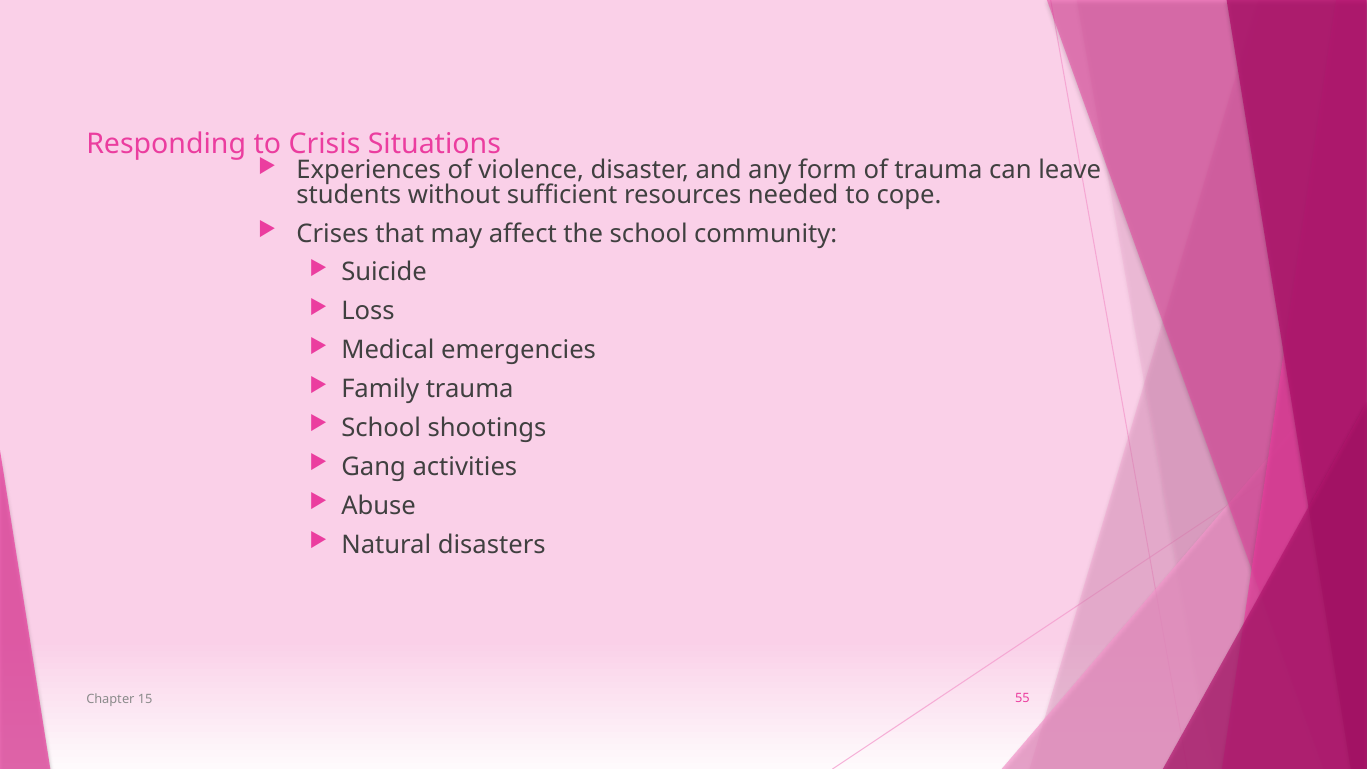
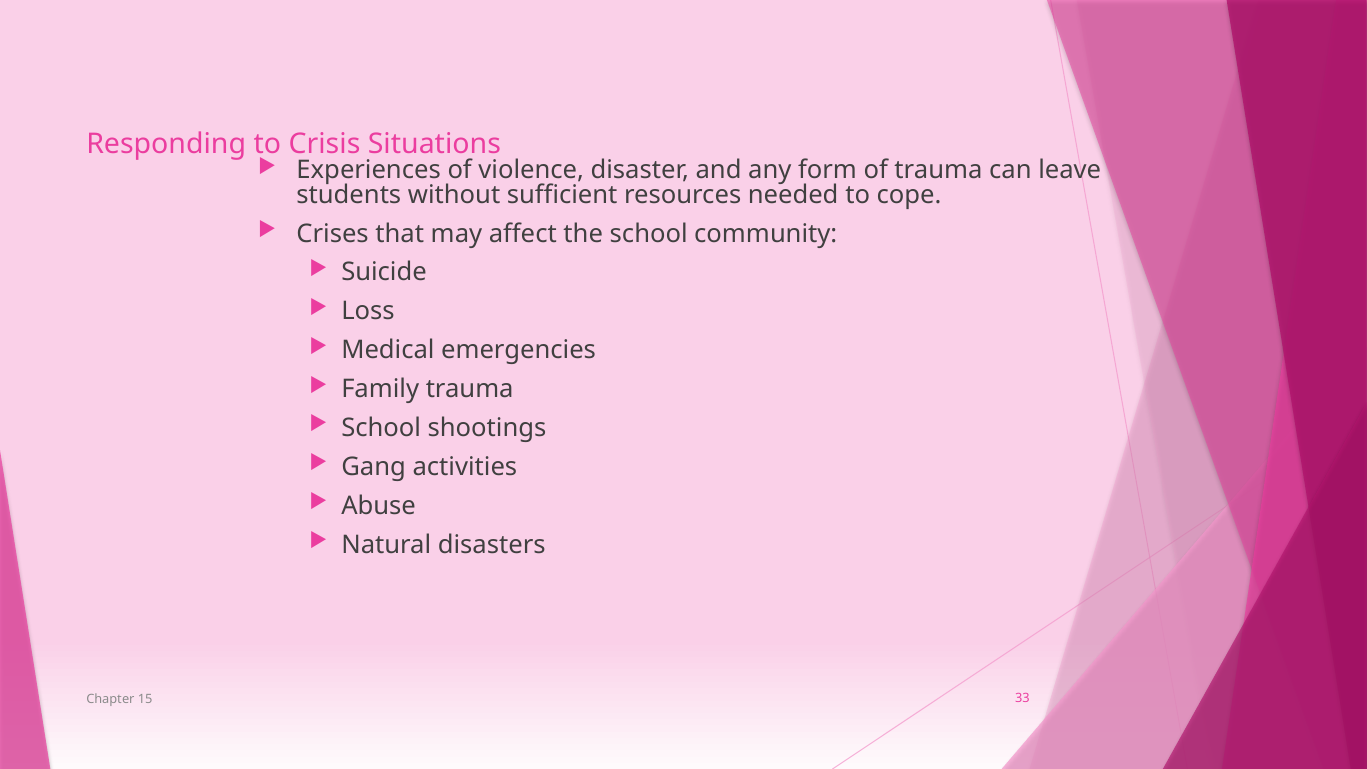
55: 55 -> 33
